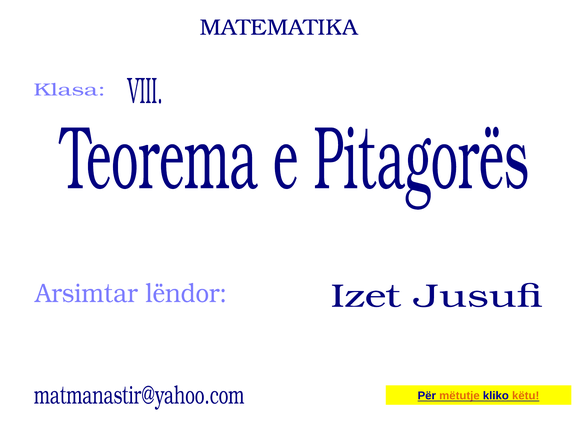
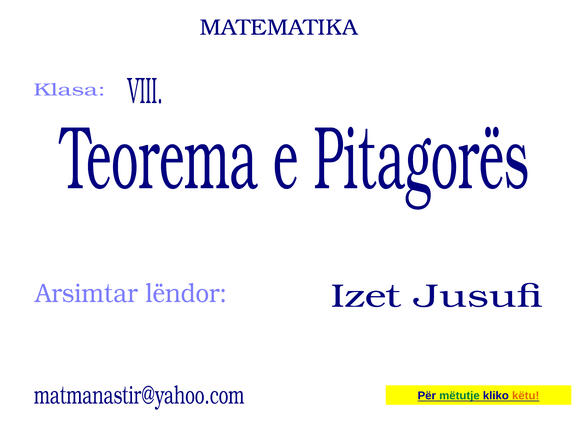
mëtutje colour: orange -> green
